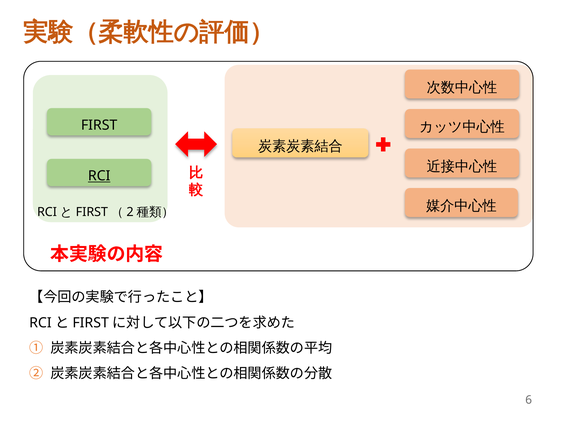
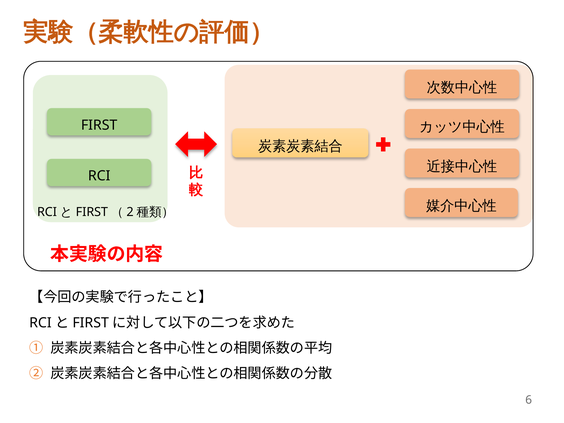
RCI underline: present -> none
